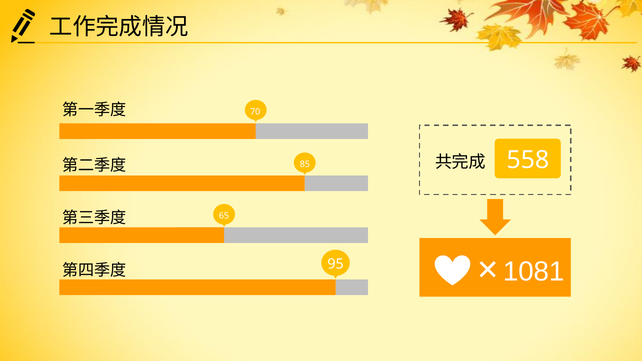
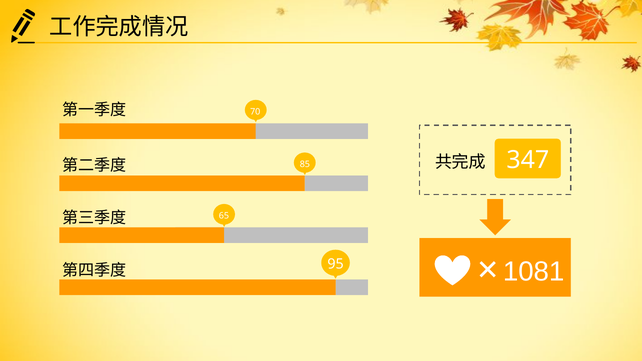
558: 558 -> 347
